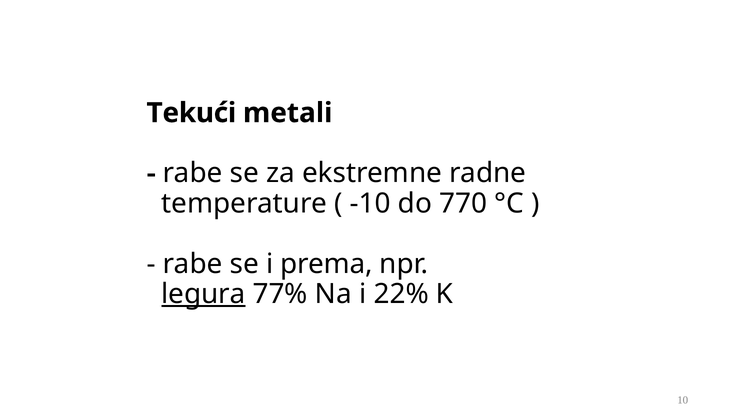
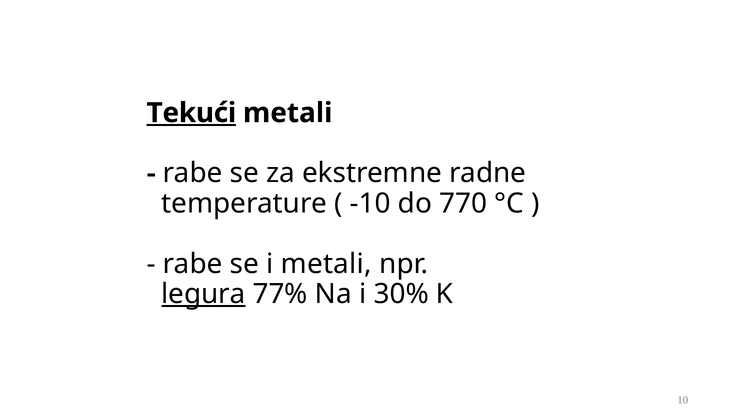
Tekući underline: none -> present
i prema: prema -> metali
22%: 22% -> 30%
